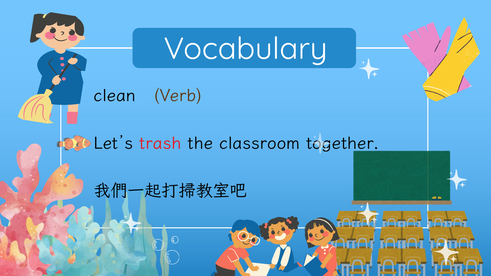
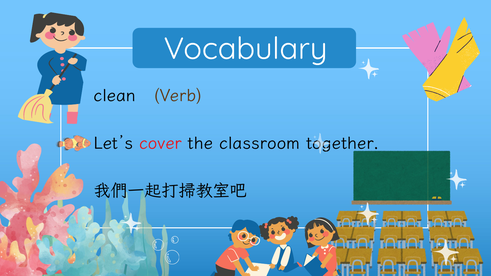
trash: trash -> cover
